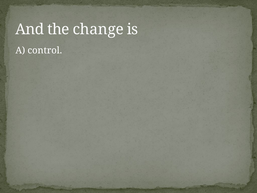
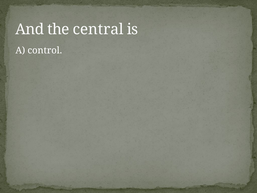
change: change -> central
